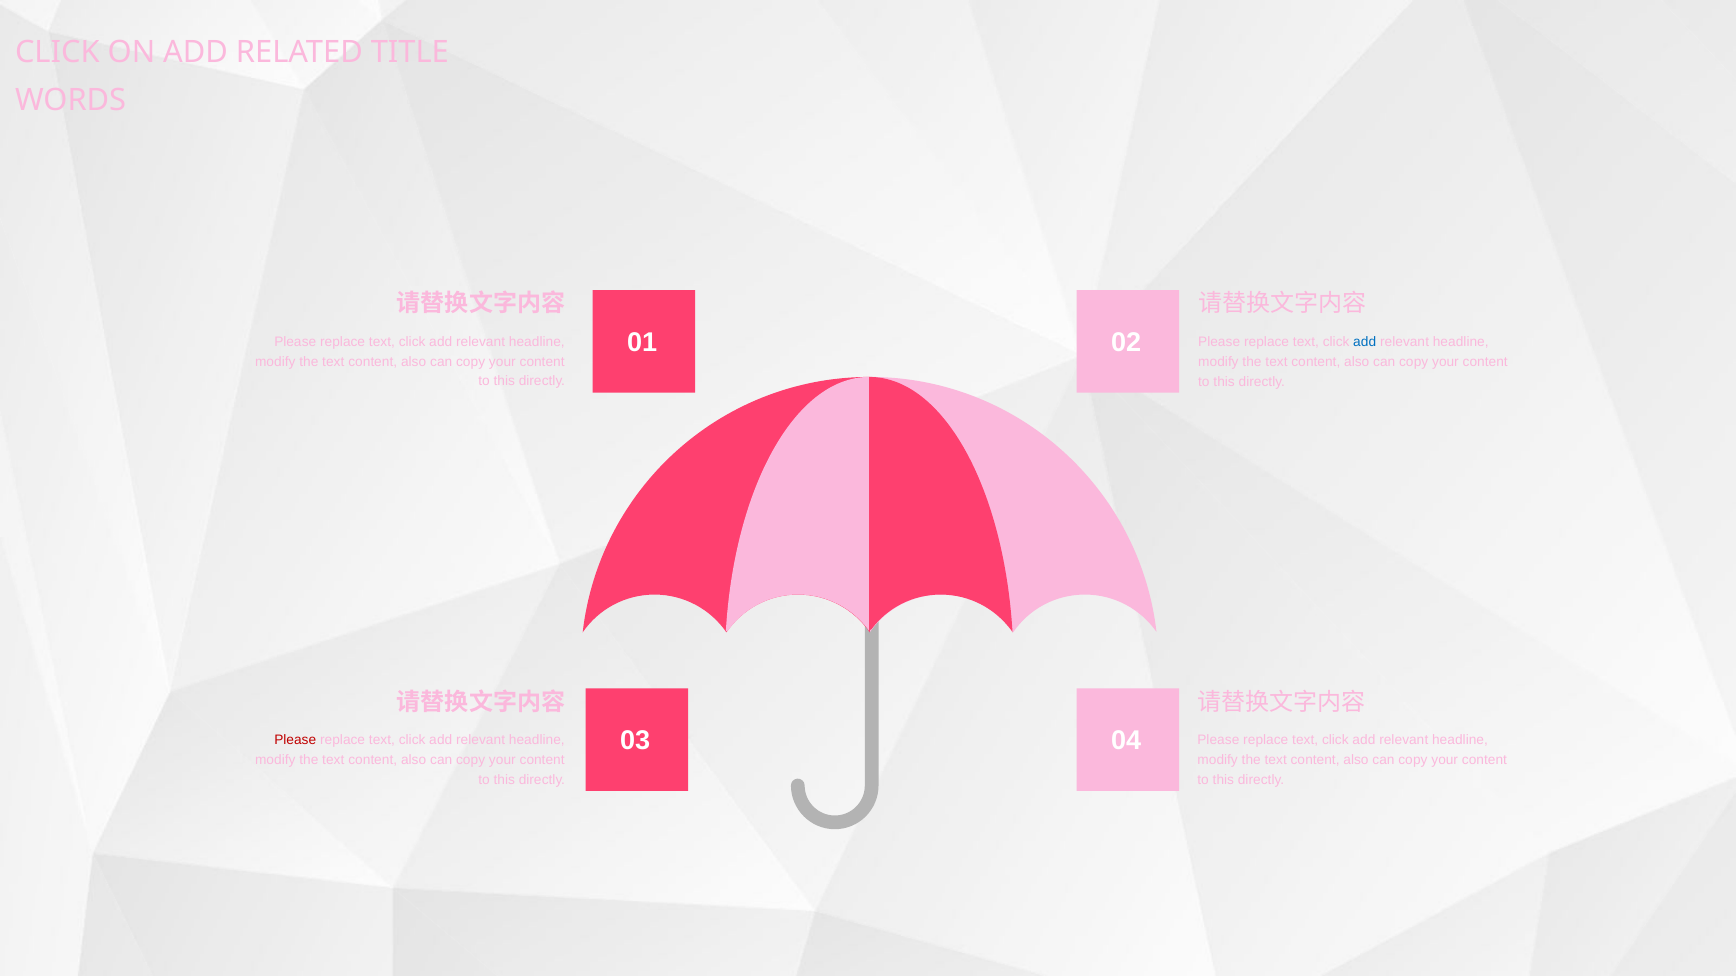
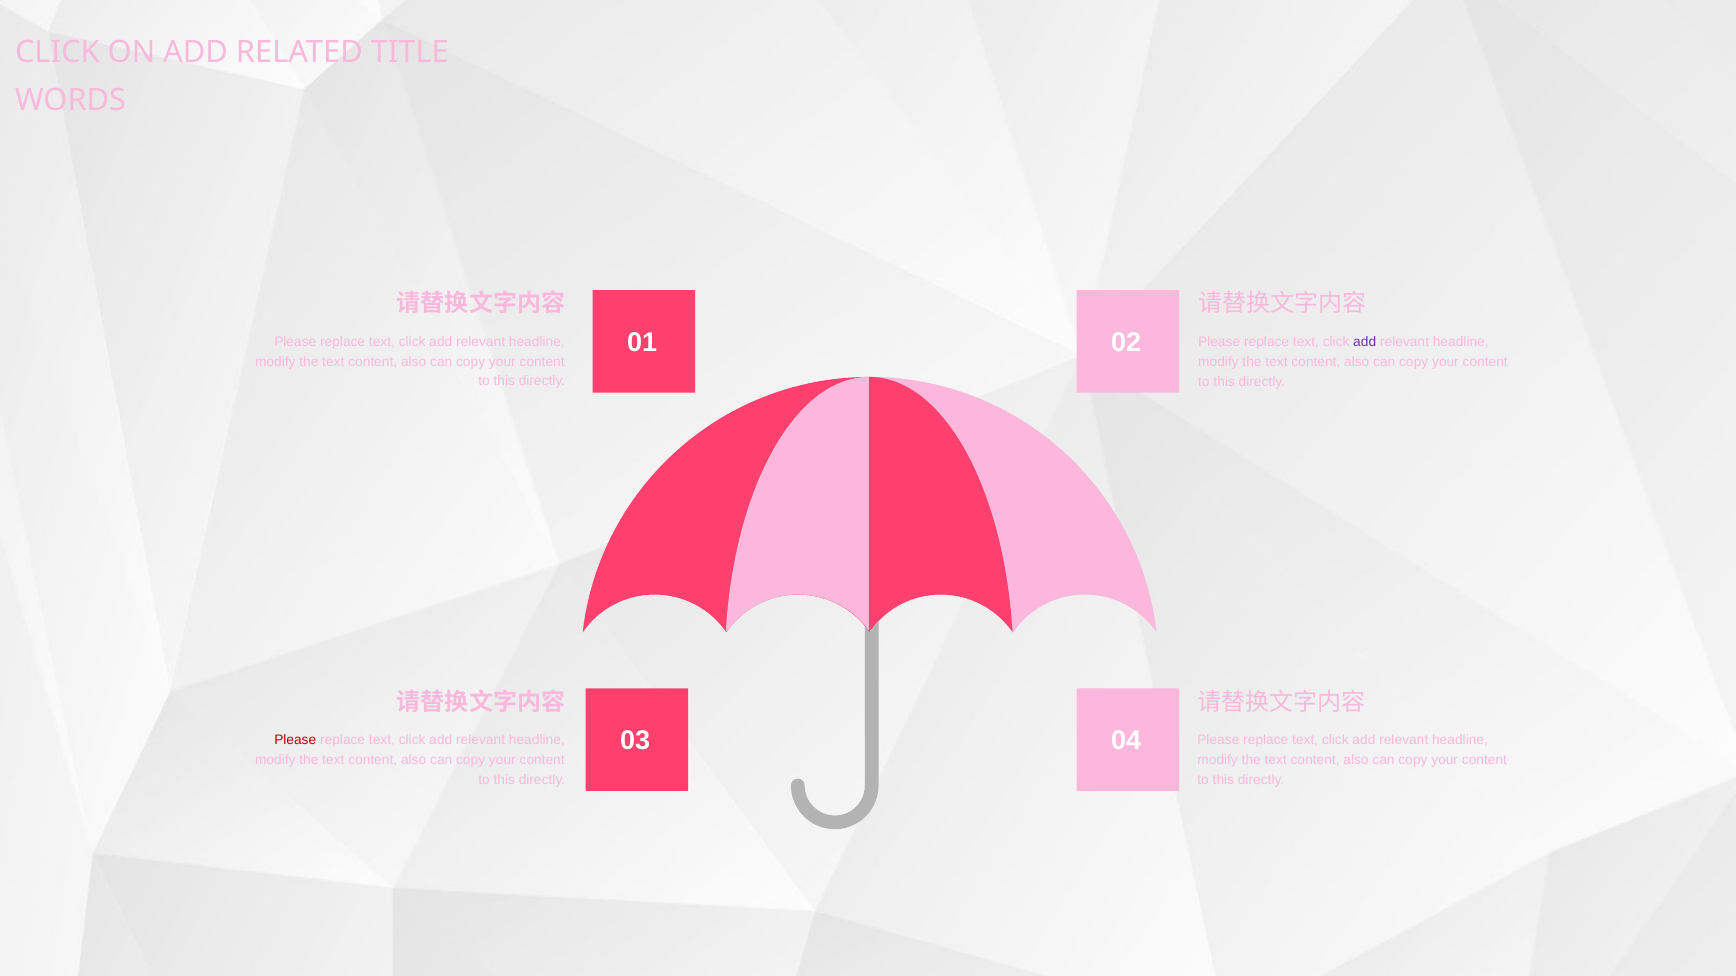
add at (1365, 342) colour: blue -> purple
